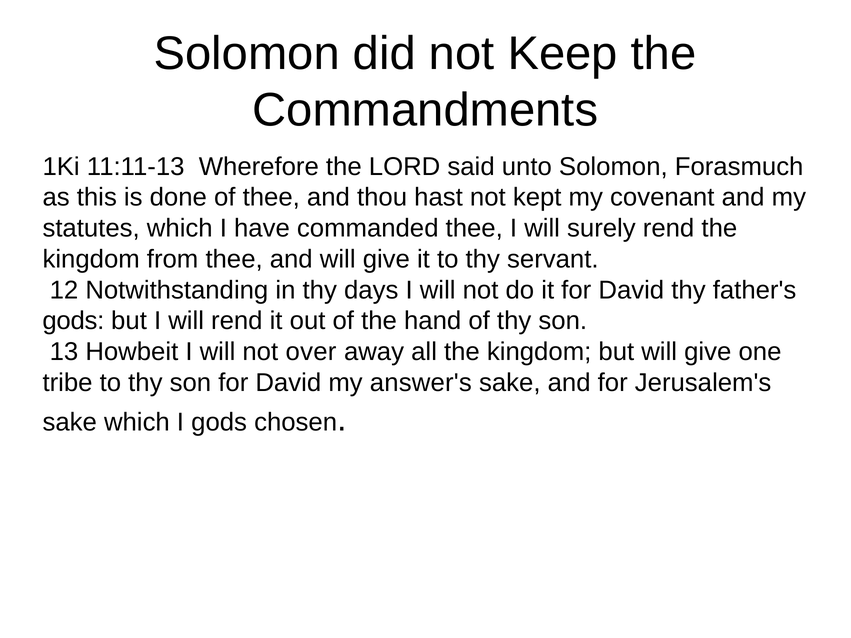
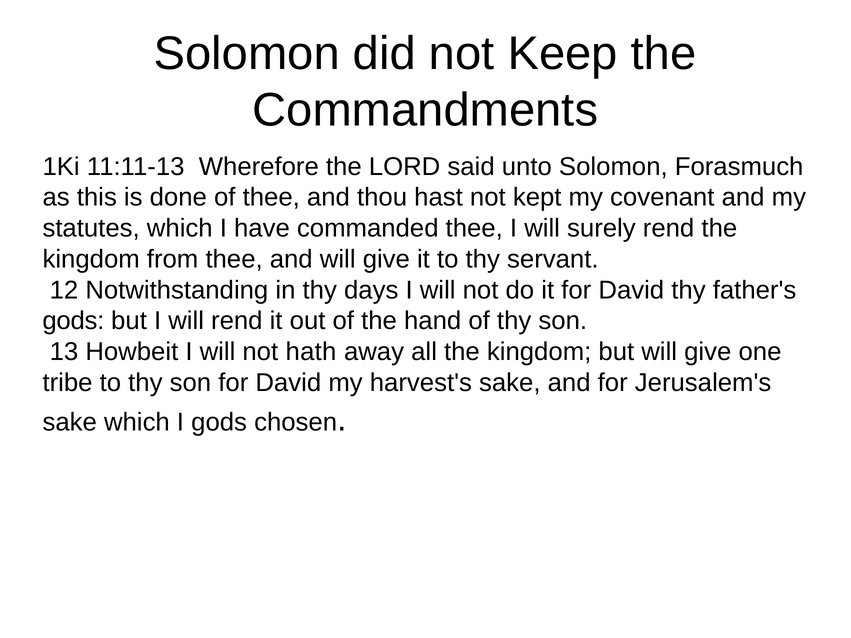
over: over -> hath
answer's: answer's -> harvest's
